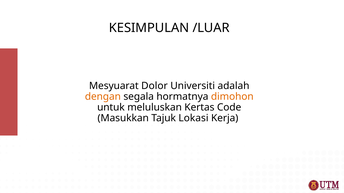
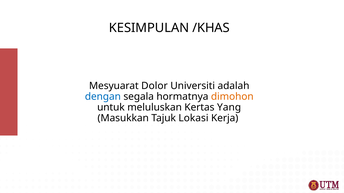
/LUAR: /LUAR -> /KHAS
dengan colour: orange -> blue
Code: Code -> Yang
